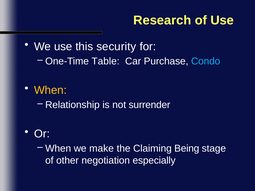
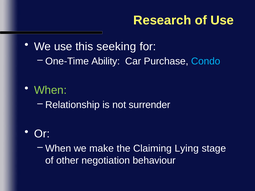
security: security -> seeking
Table: Table -> Ability
When at (50, 90) colour: yellow -> light green
Being: Being -> Lying
especially: especially -> behaviour
